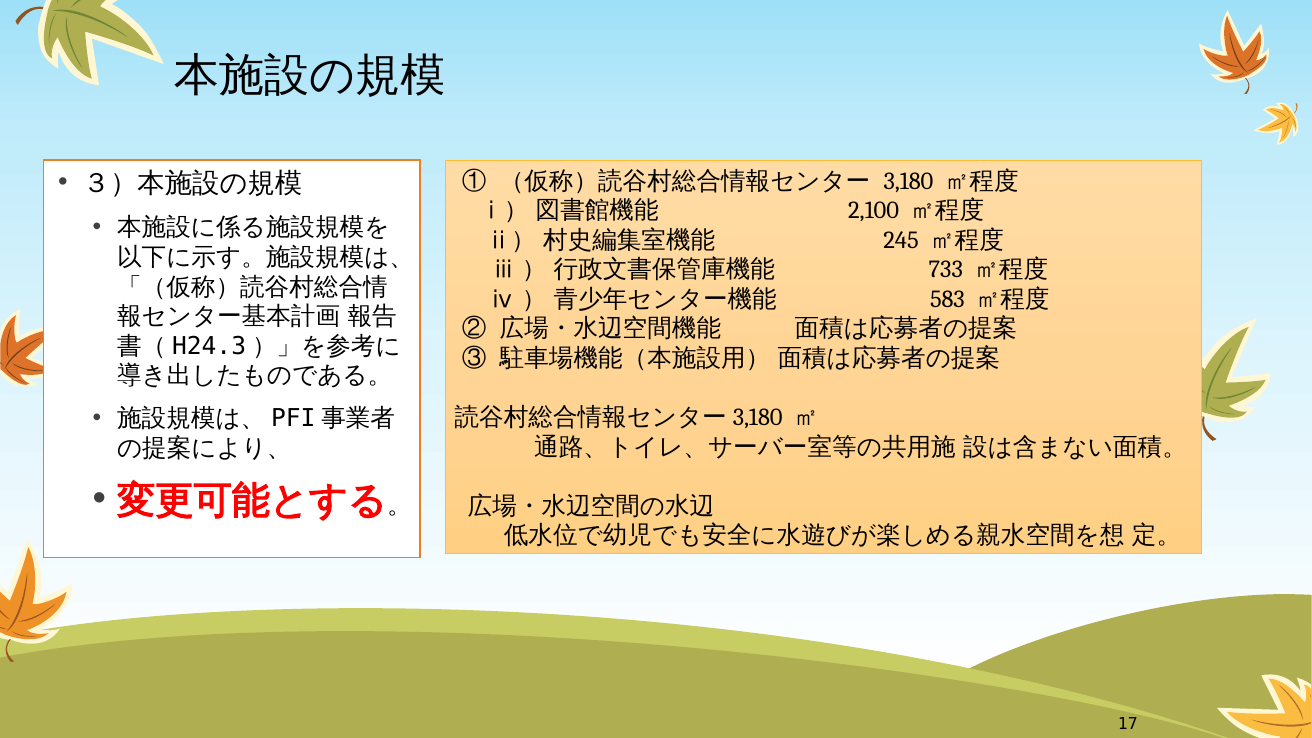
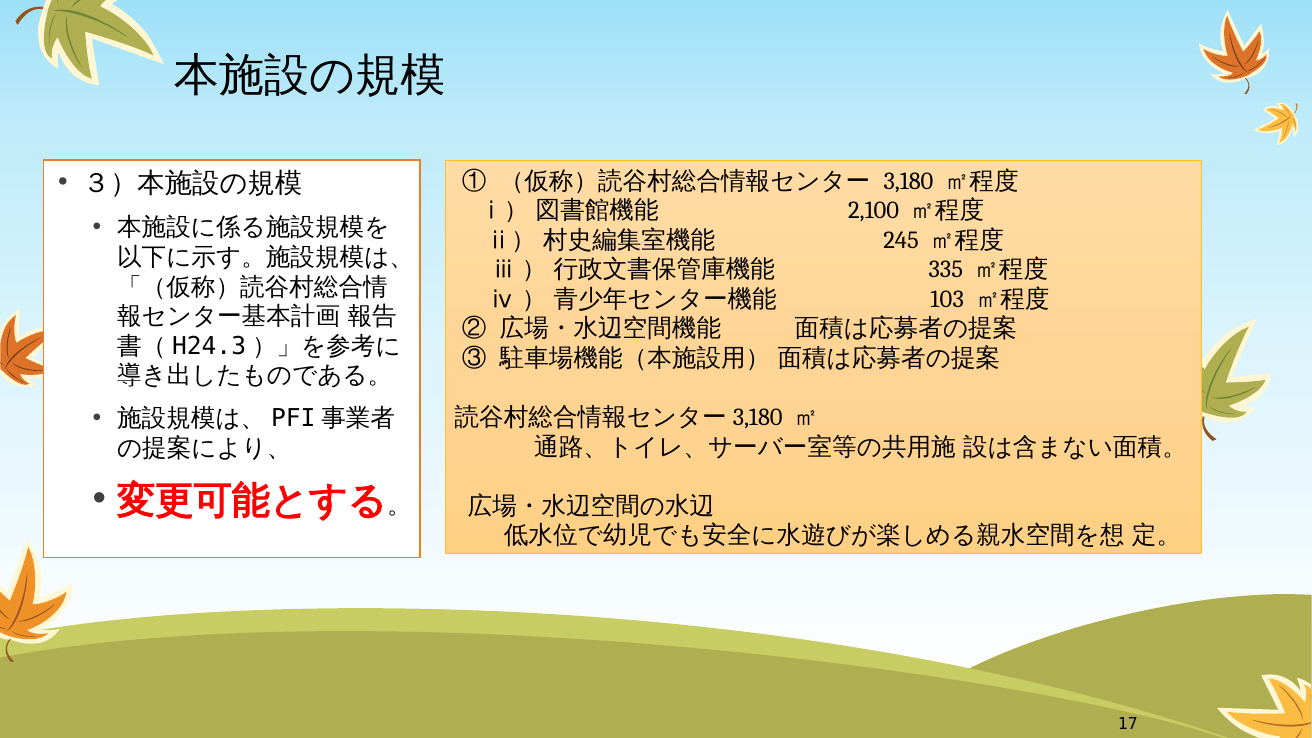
733: 733 -> 335
583: 583 -> 103
